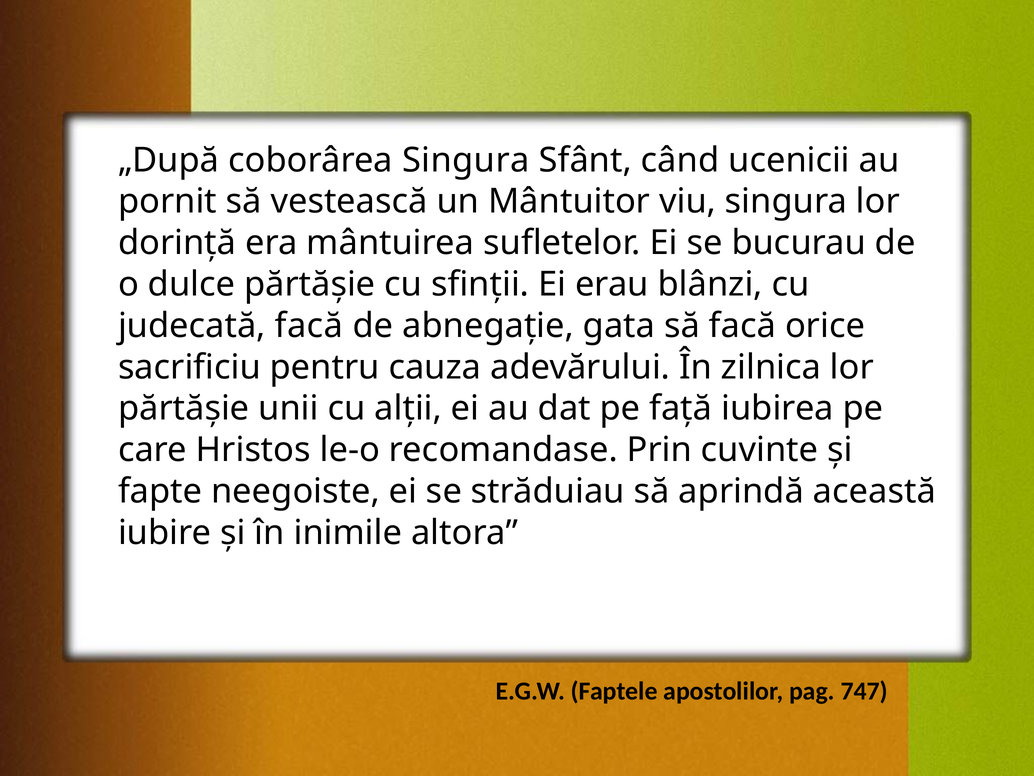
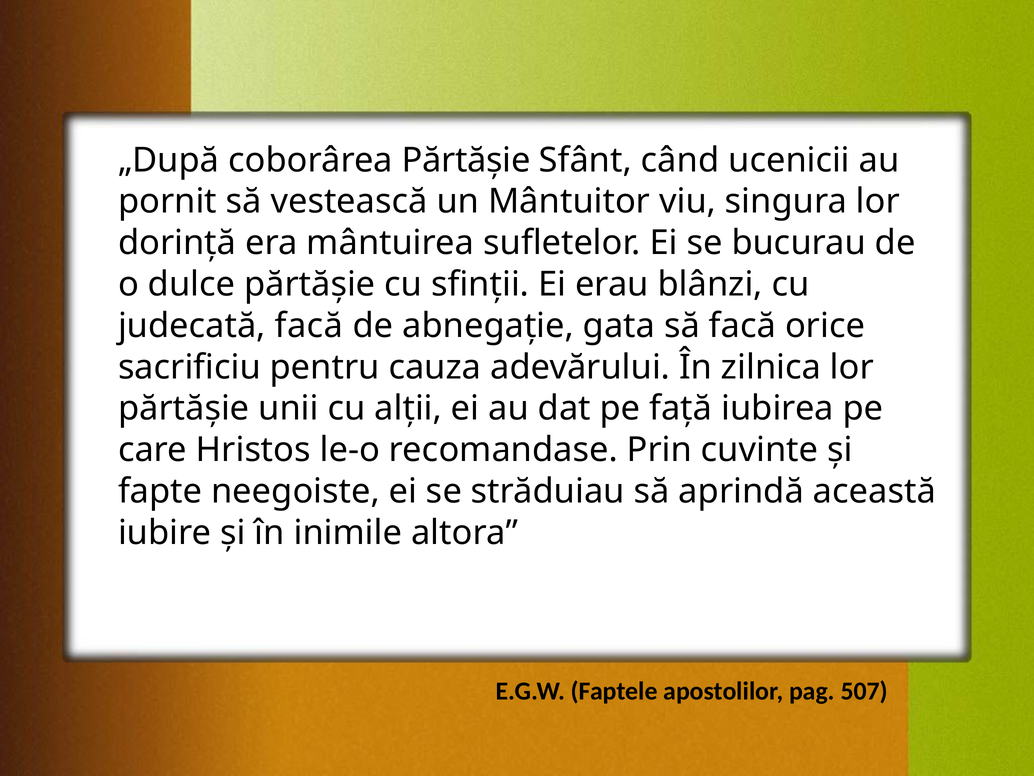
coborârea Singura: Singura -> Părtăşie
747: 747 -> 507
